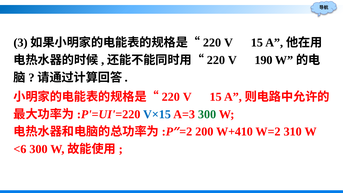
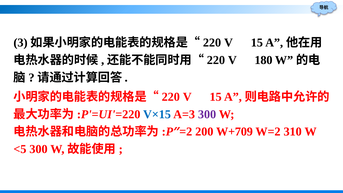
190: 190 -> 180
300 at (207, 114) colour: green -> purple
W+410: W+410 -> W+709
<6: <6 -> <5
